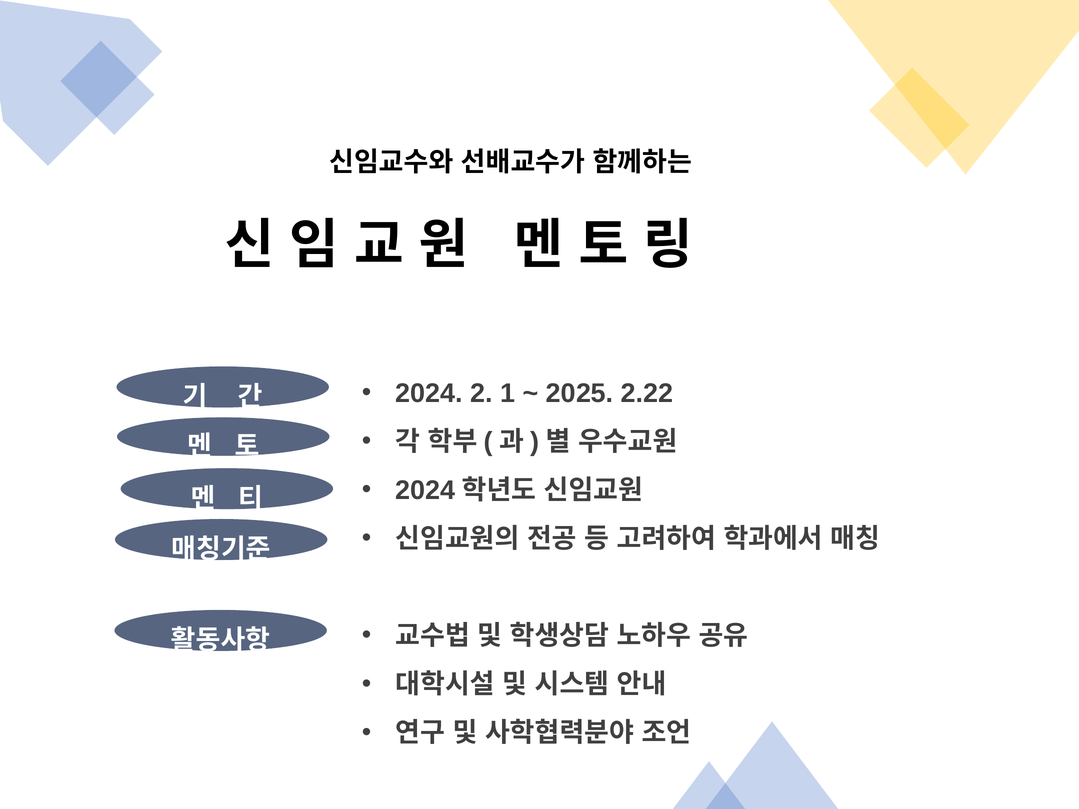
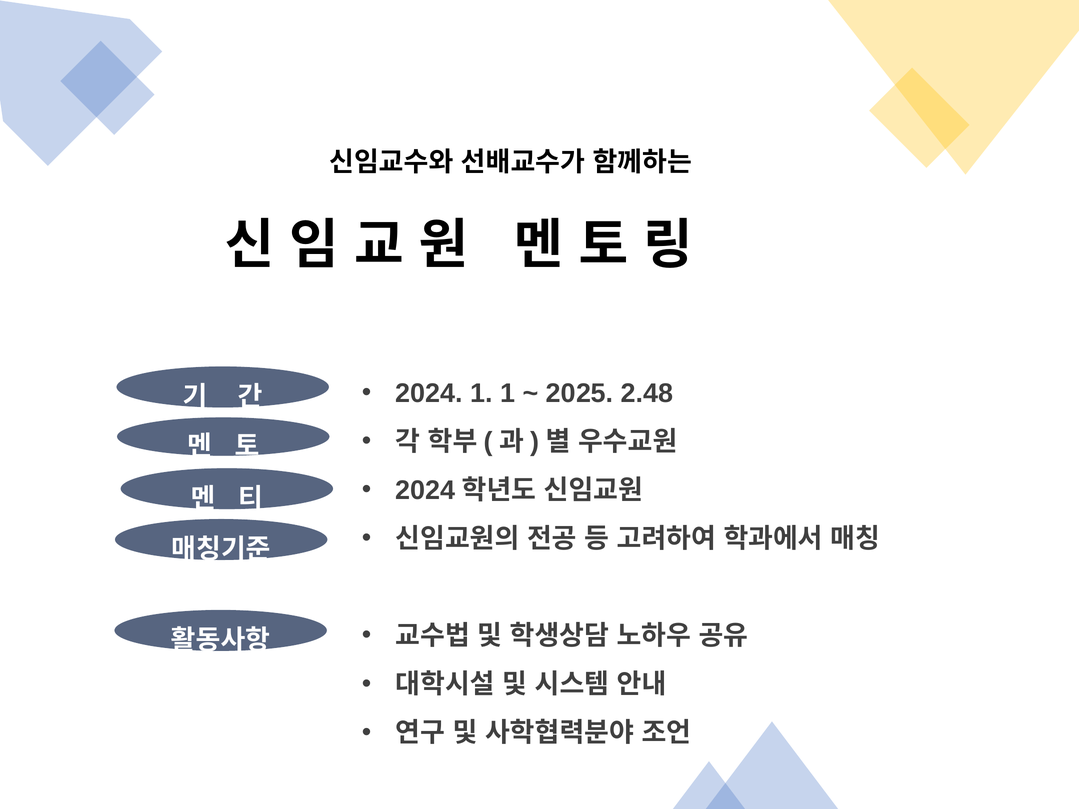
2024 2: 2 -> 1
2.22: 2.22 -> 2.48
